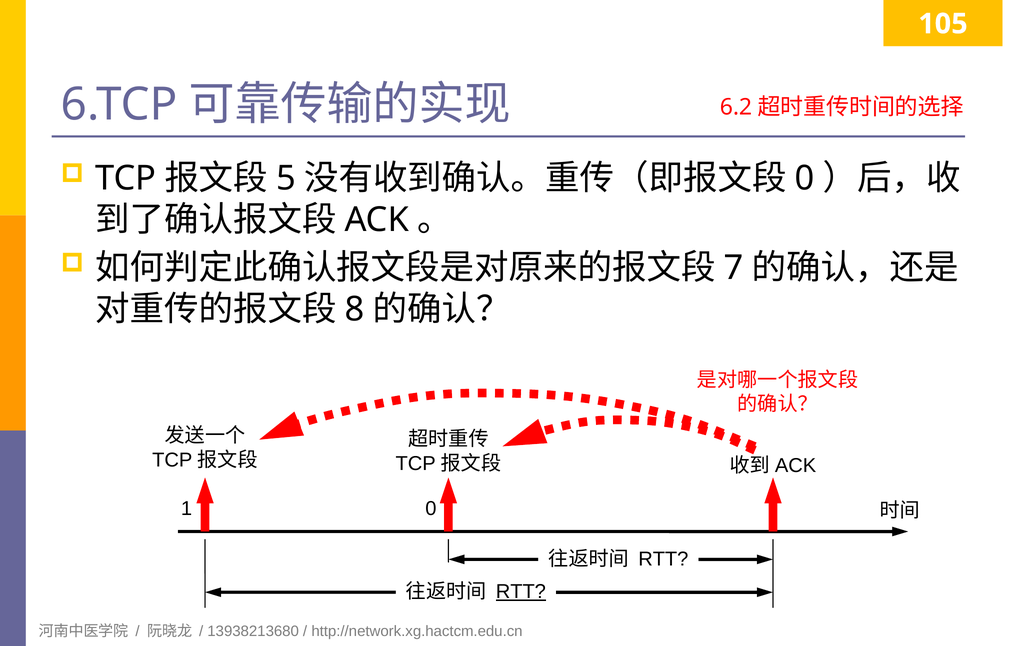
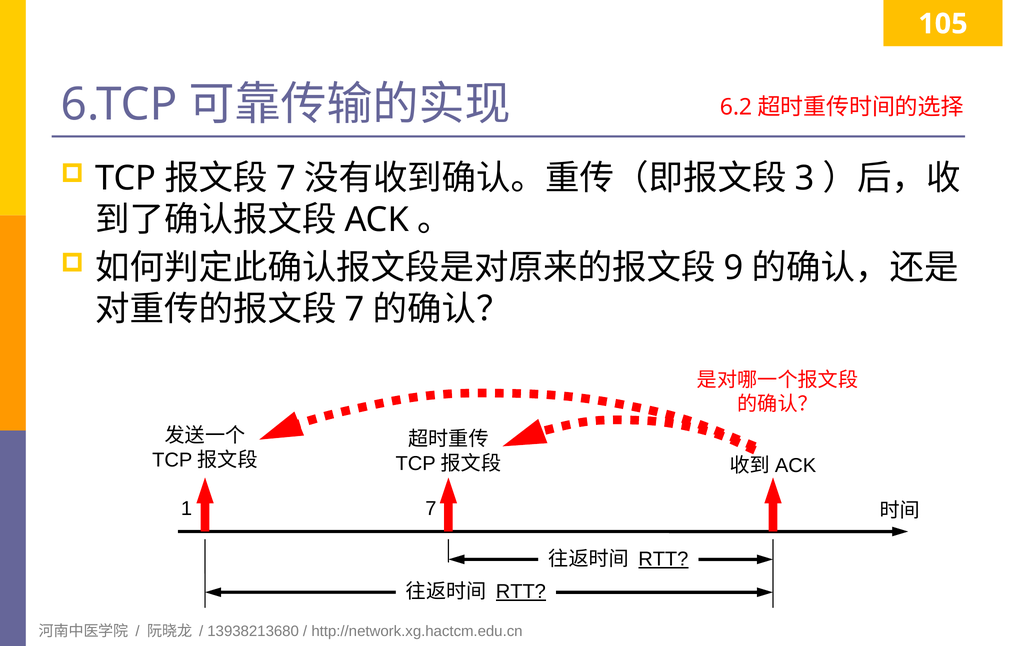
5 at (286, 178): 5 -> 7
0 at (805, 178): 0 -> 3
7: 7 -> 9
8 at (355, 309): 8 -> 7
1 0: 0 -> 7
RTT at (663, 559) underline: none -> present
